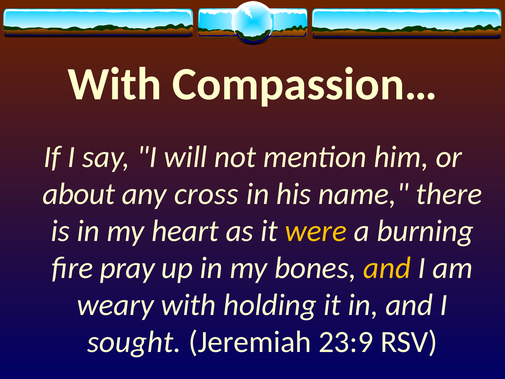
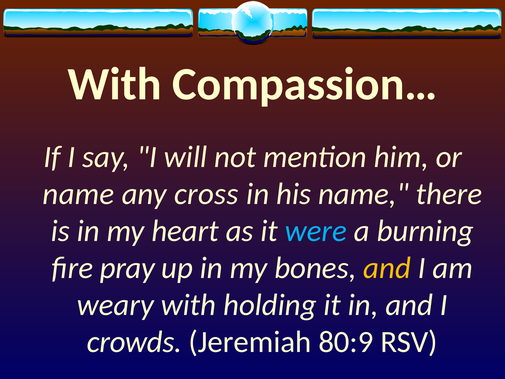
about at (79, 194): about -> name
were colour: yellow -> light blue
sought: sought -> crowds
23:9: 23:9 -> 80:9
